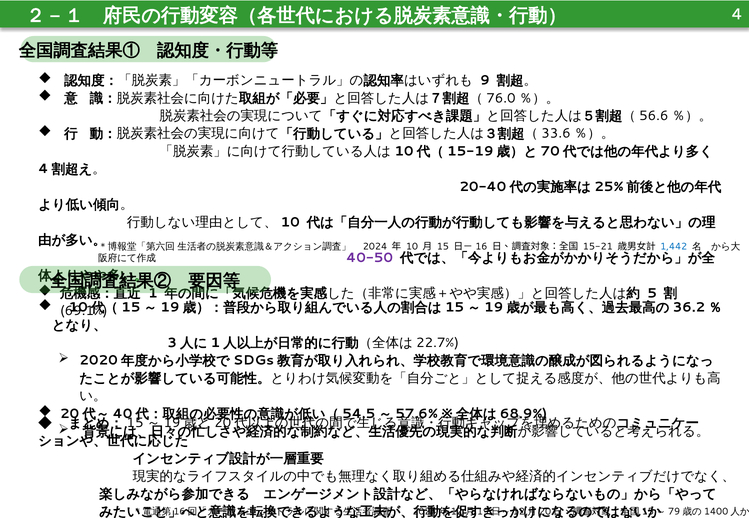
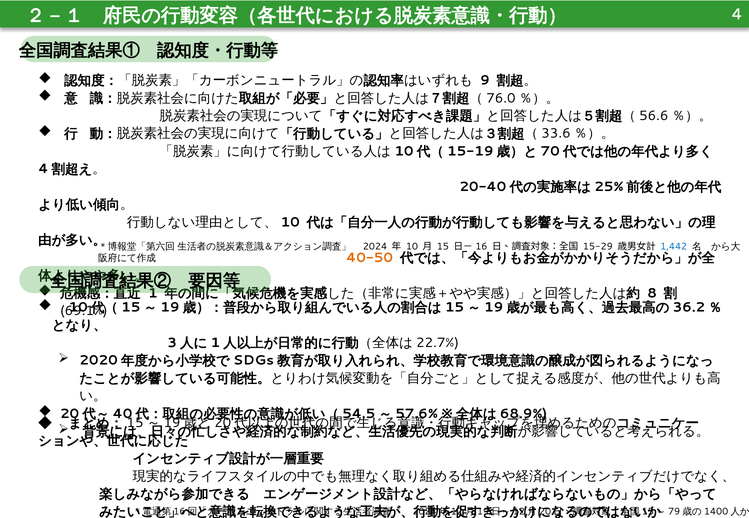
15-21: 15-21 -> 15-29
40-50 colour: purple -> orange
5: 5 -> 8
